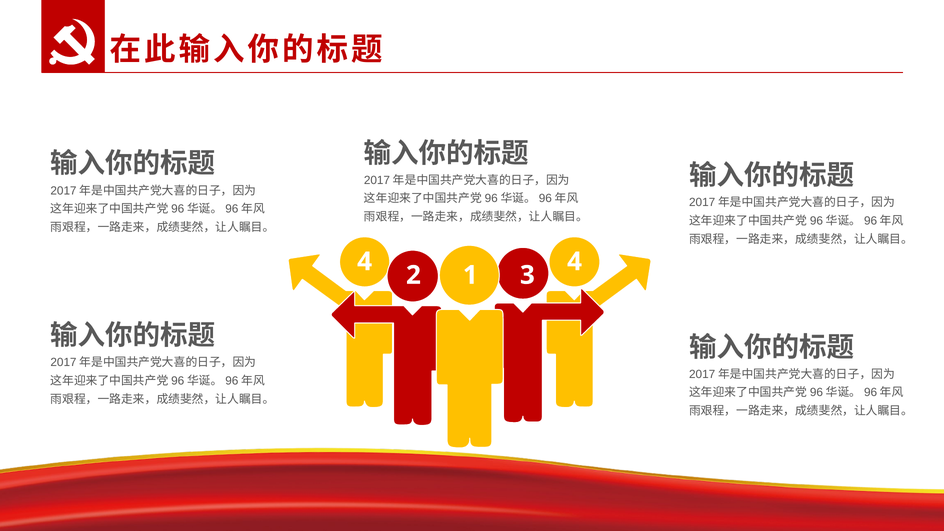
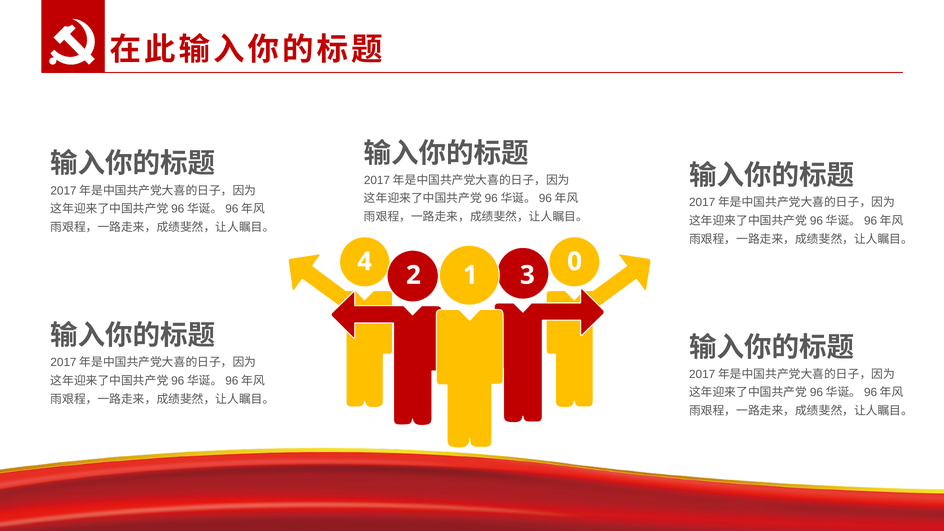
4 4: 4 -> 0
